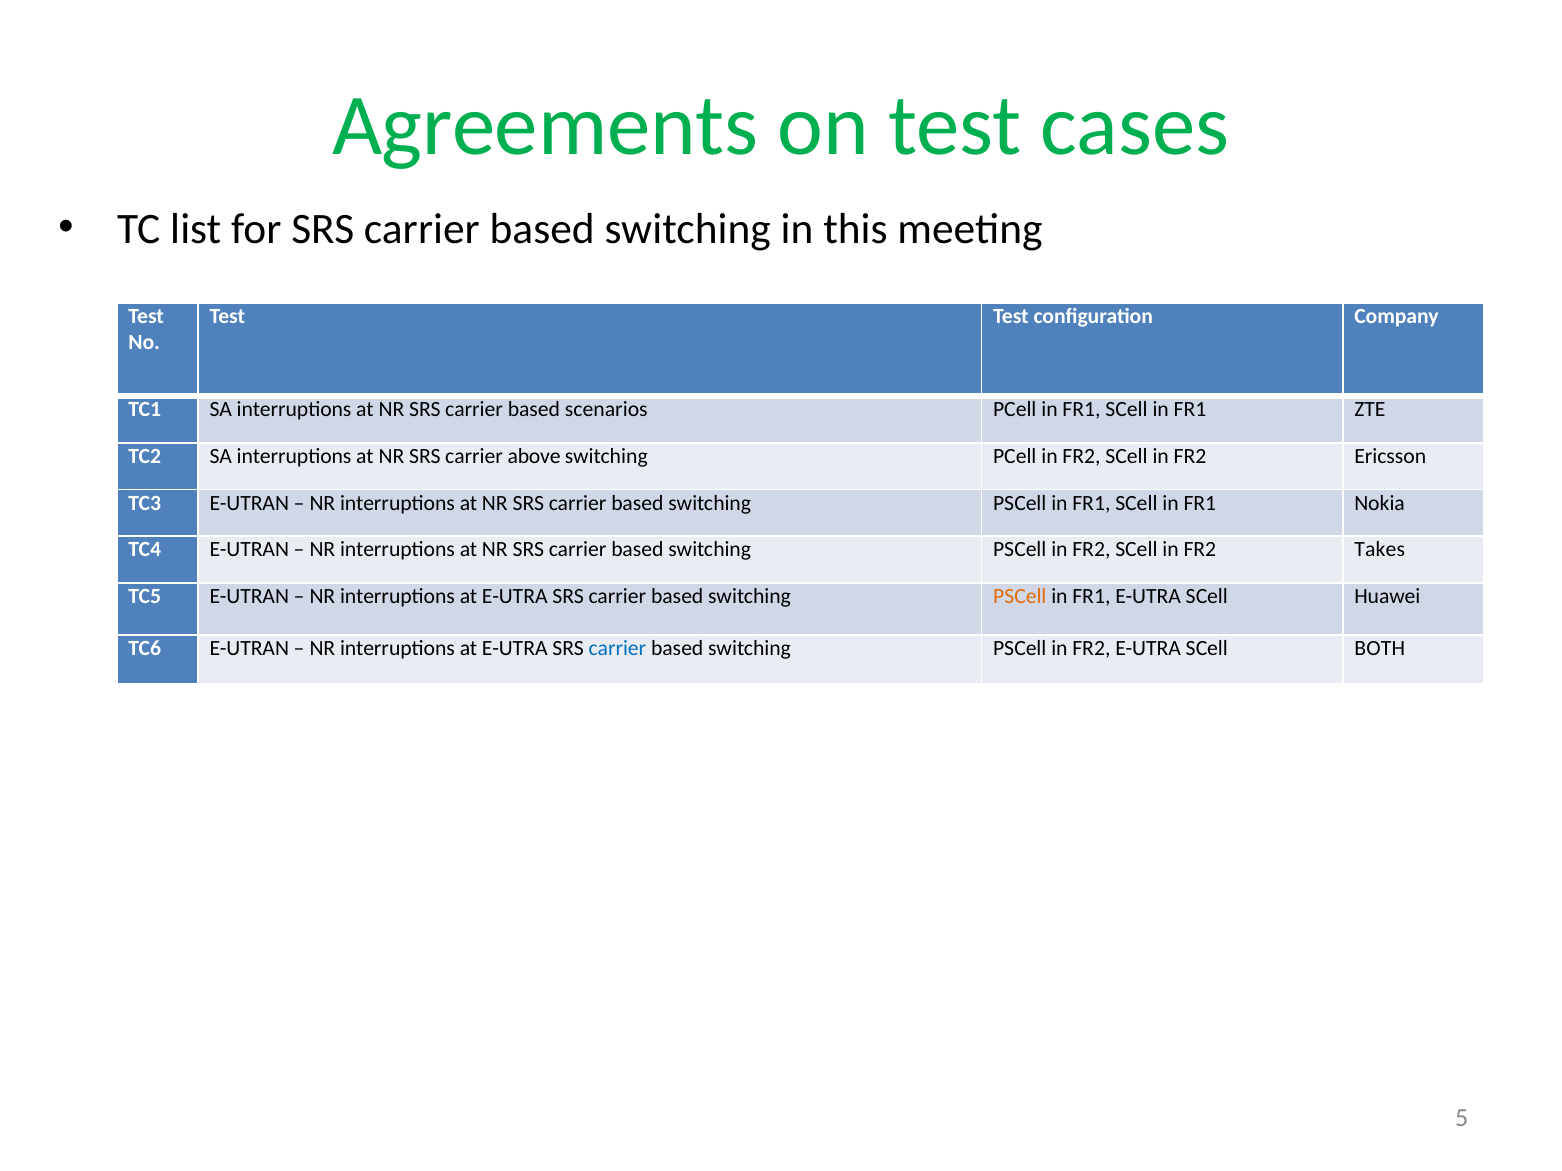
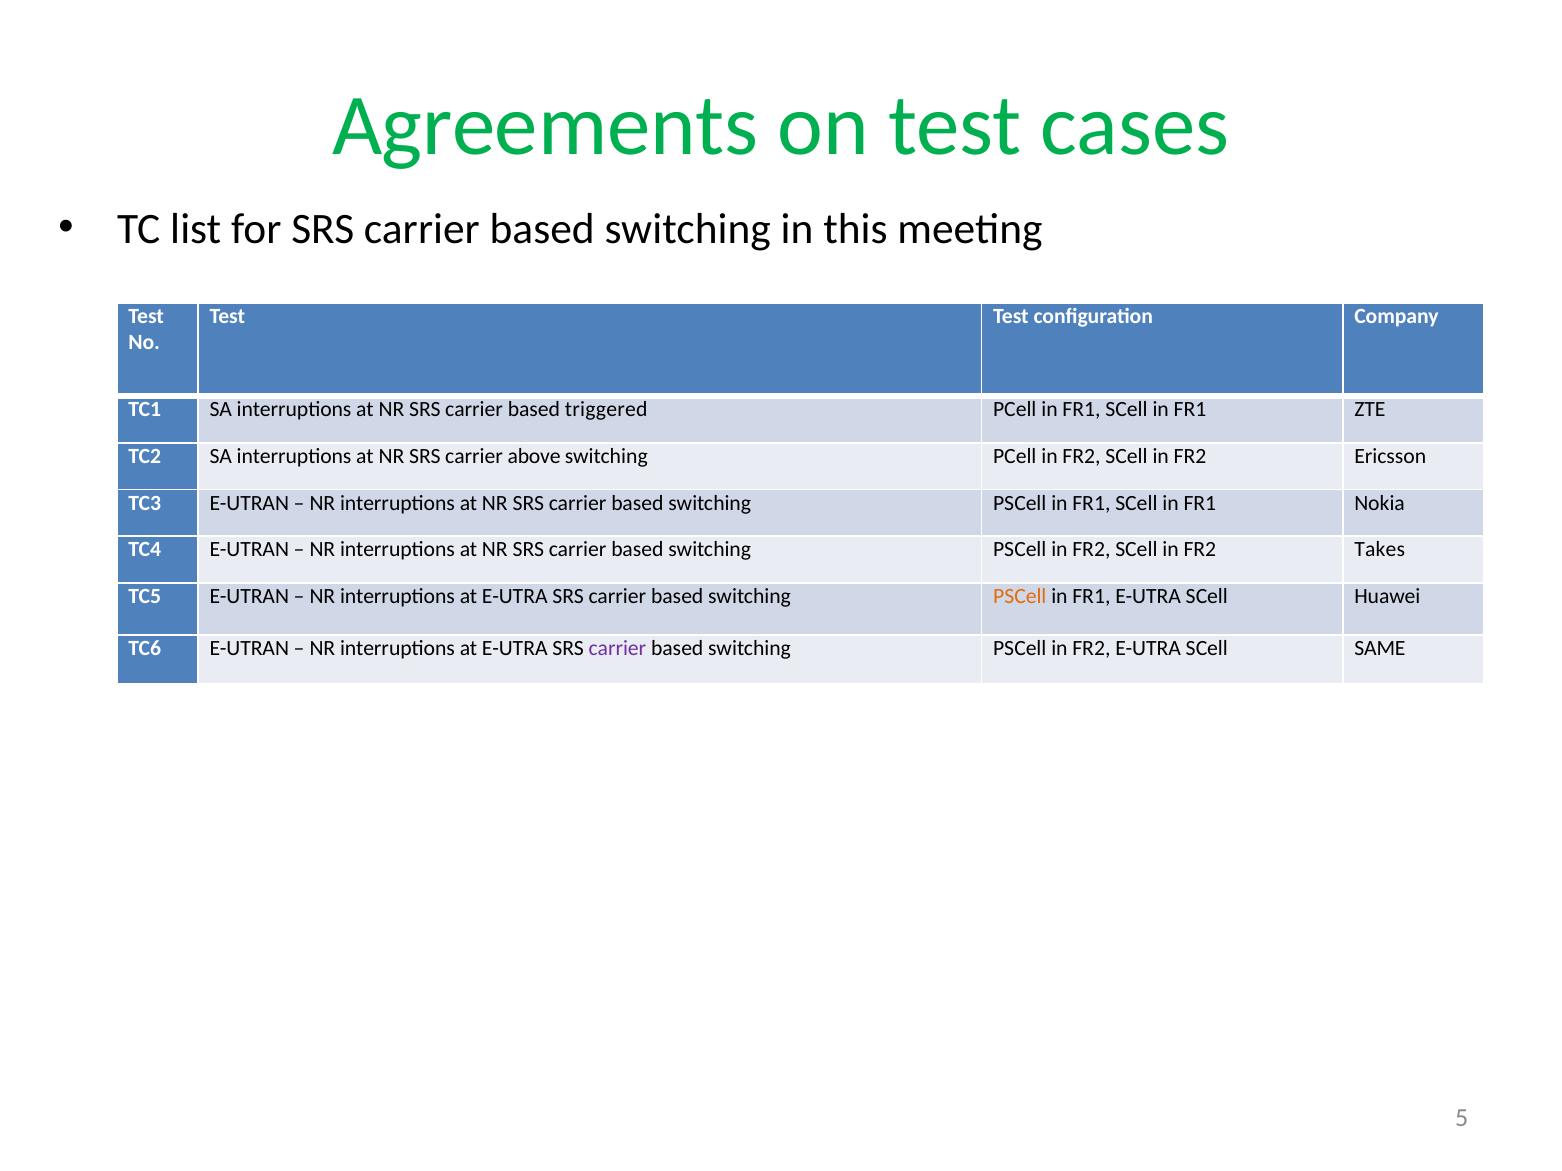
scenarios: scenarios -> triggered
carrier at (617, 648) colour: blue -> purple
BOTH: BOTH -> SAME
